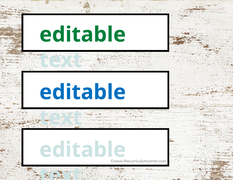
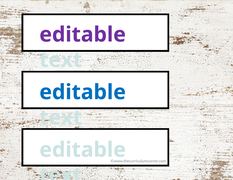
editable at (83, 35) colour: green -> purple
